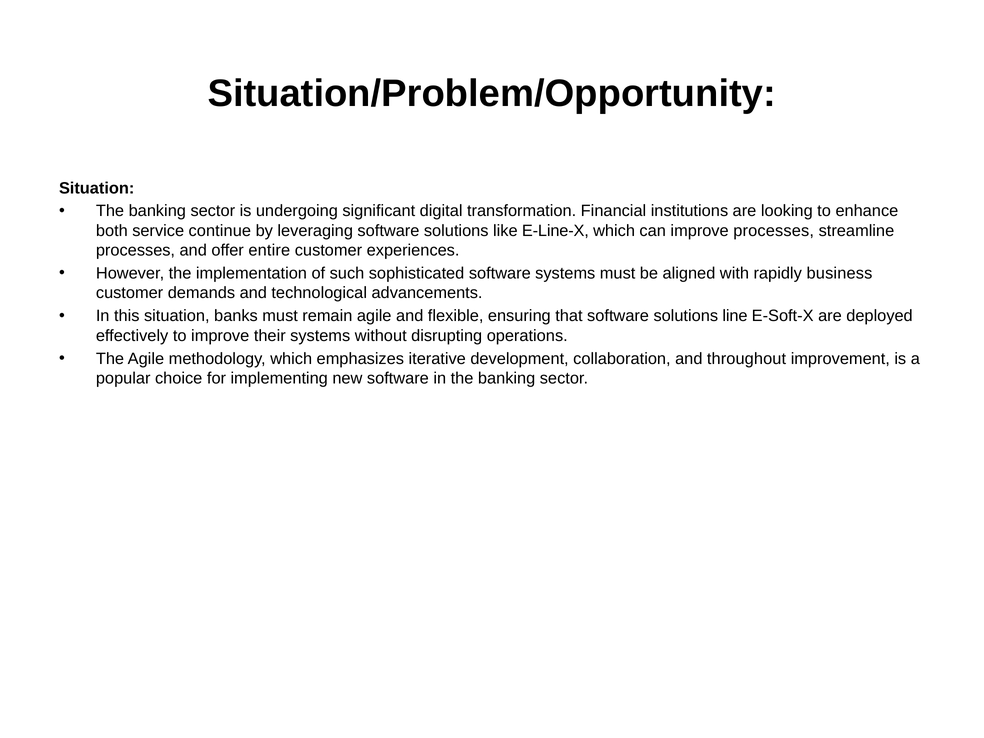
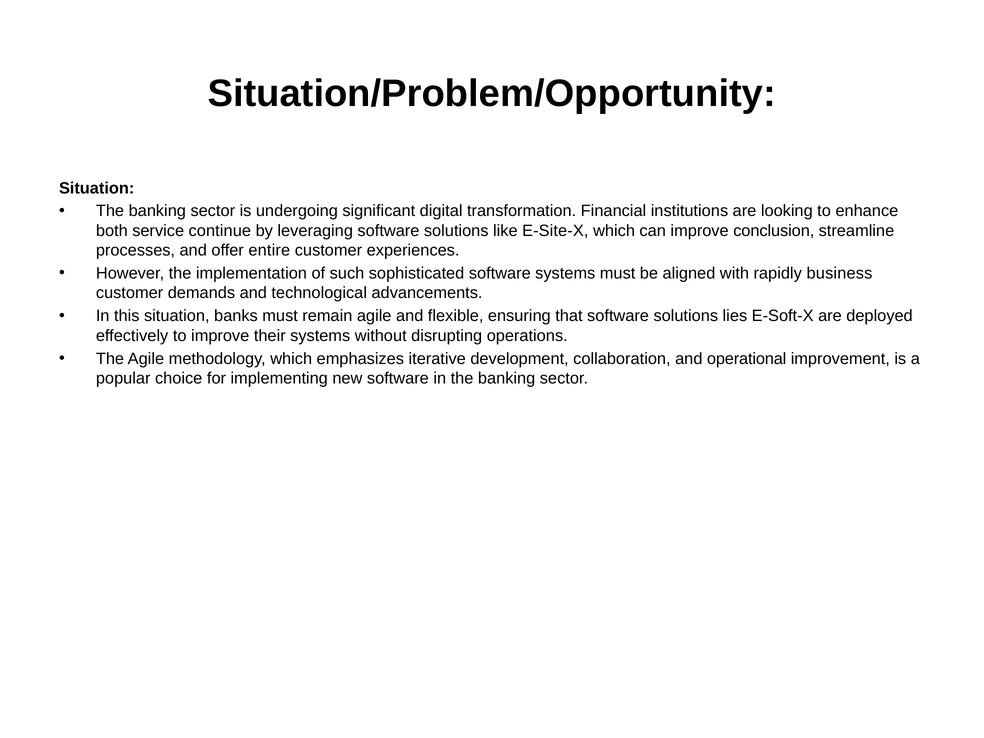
E-Line-X: E-Line-X -> E-Site-X
improve processes: processes -> conclusion
line: line -> lies
throughout: throughout -> operational
